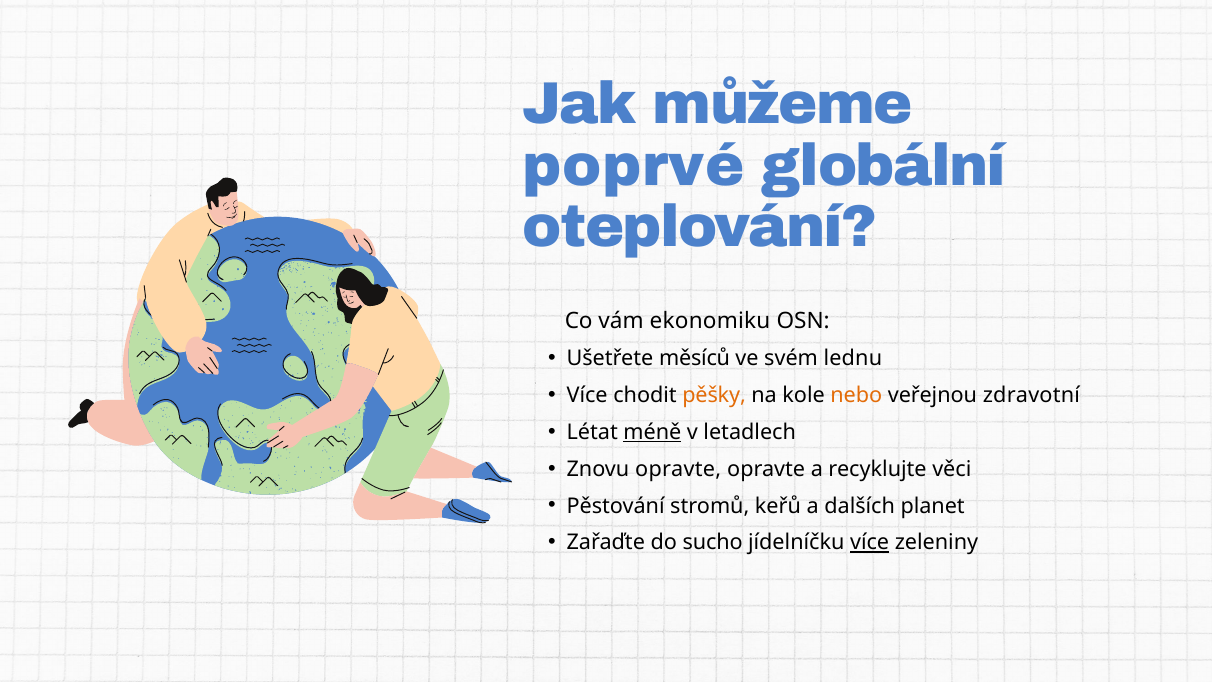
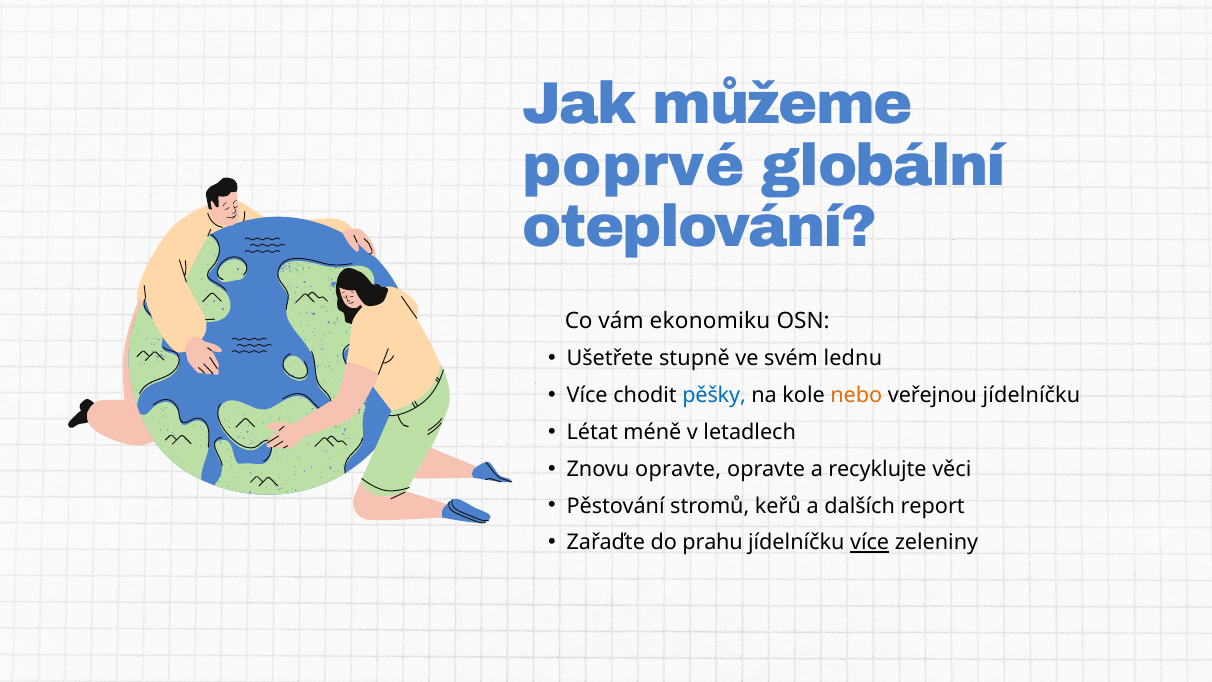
měsíců: měsíců -> stupně
pěšky colour: orange -> blue
veřejnou zdravotní: zdravotní -> jídelníčku
méně underline: present -> none
planet: planet -> report
sucho: sucho -> prahu
